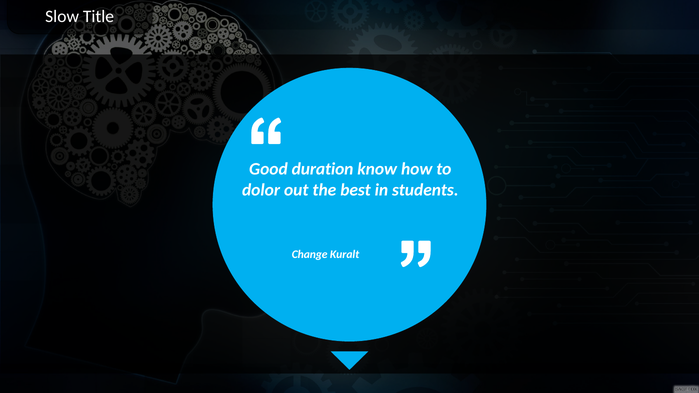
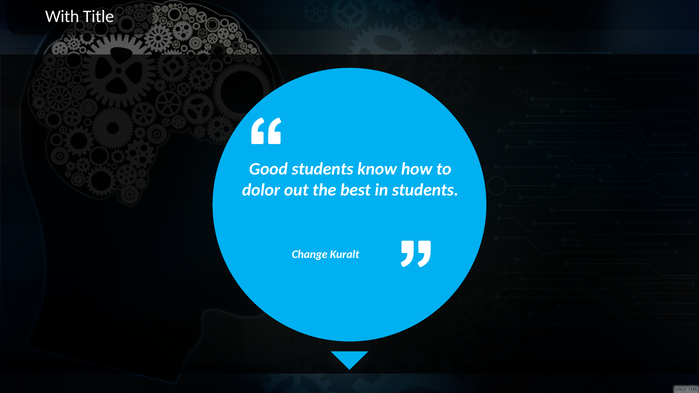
Slow: Slow -> With
Good duration: duration -> students
